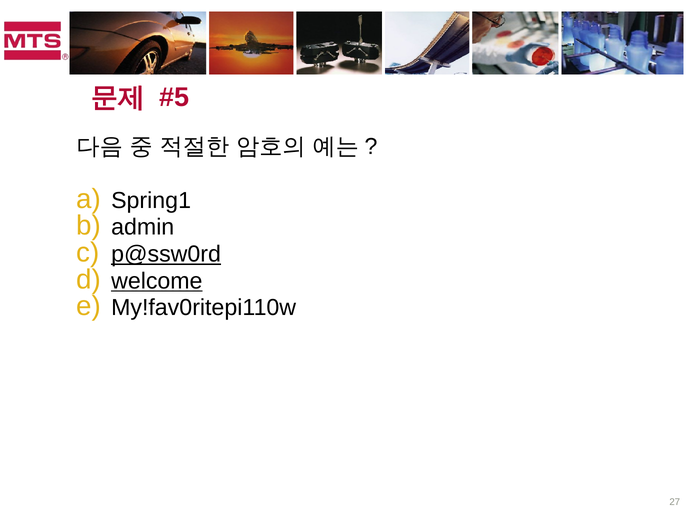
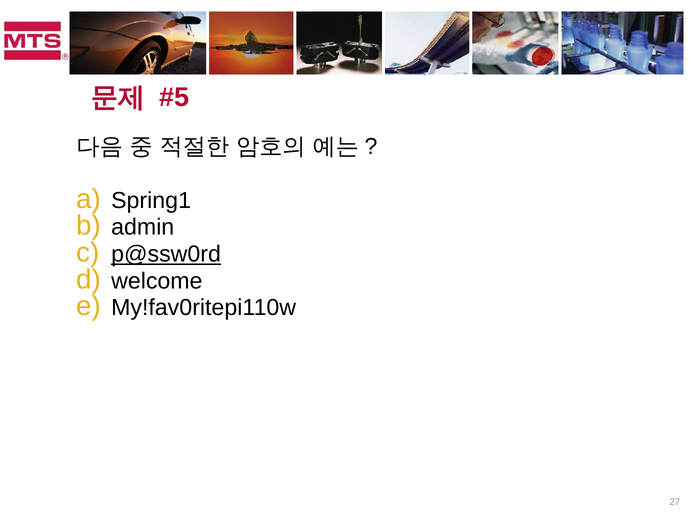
welcome underline: present -> none
